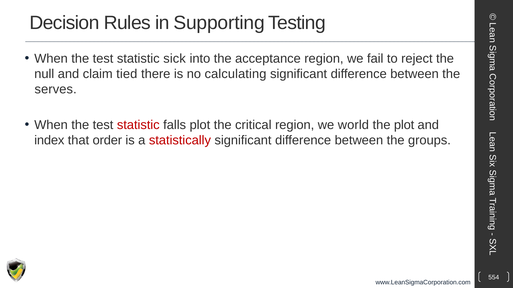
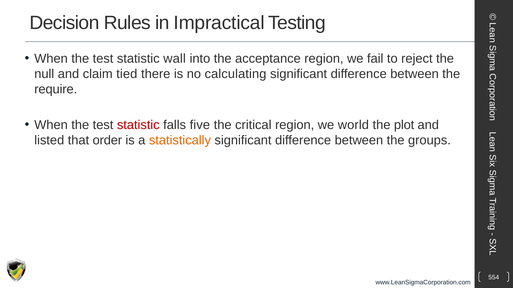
Supporting: Supporting -> Impractical
sick: sick -> wall
serves: serves -> require
falls plot: plot -> five
index: index -> listed
statistically colour: red -> orange
